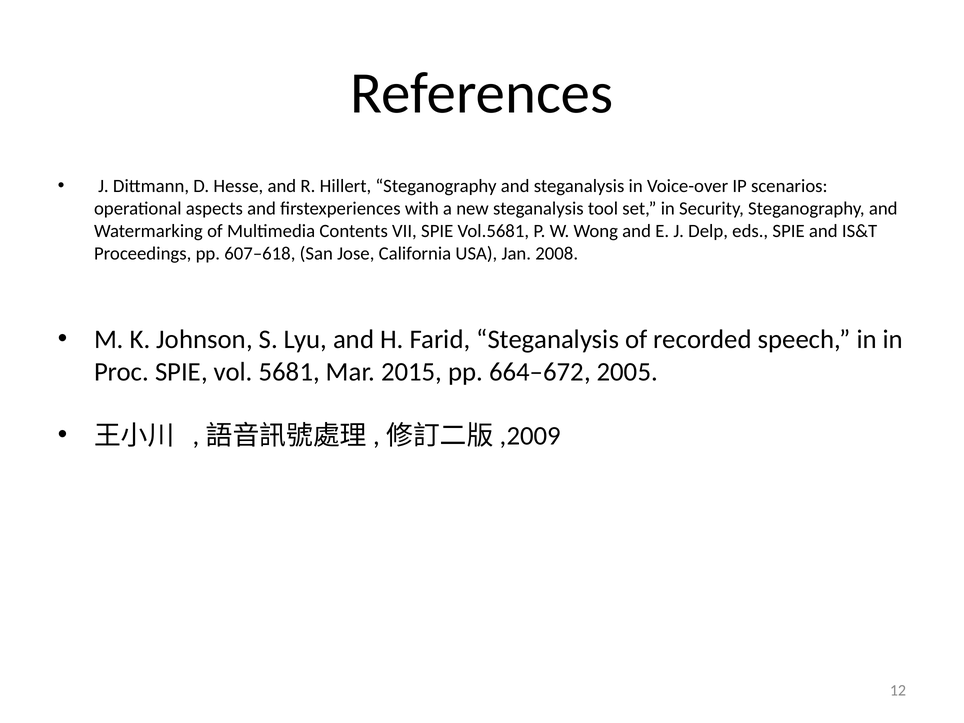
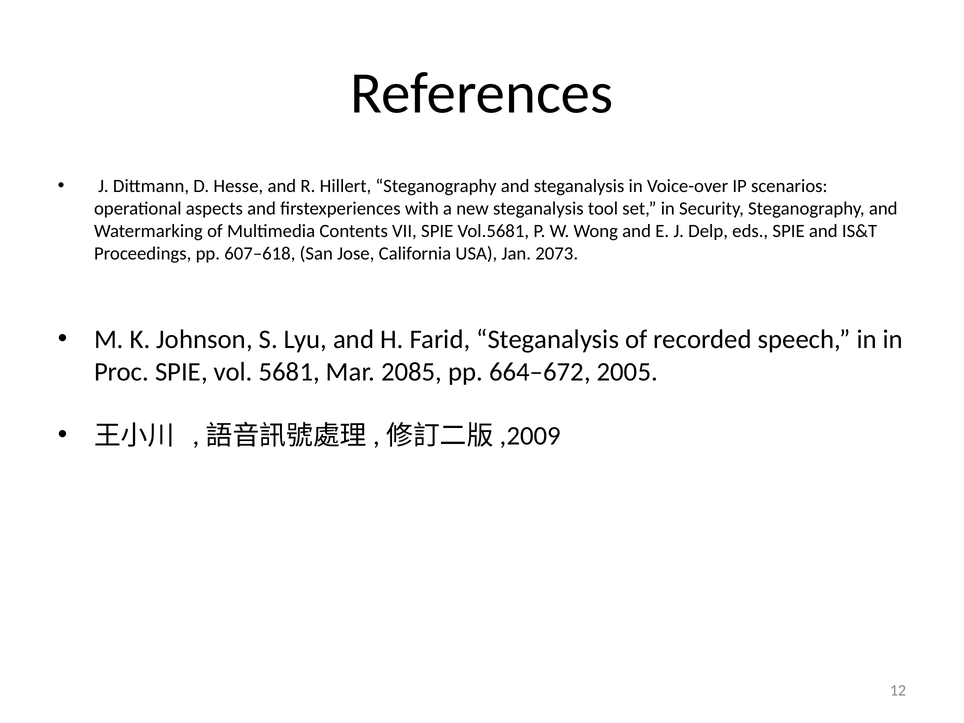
2008: 2008 -> 2073
2015: 2015 -> 2085
